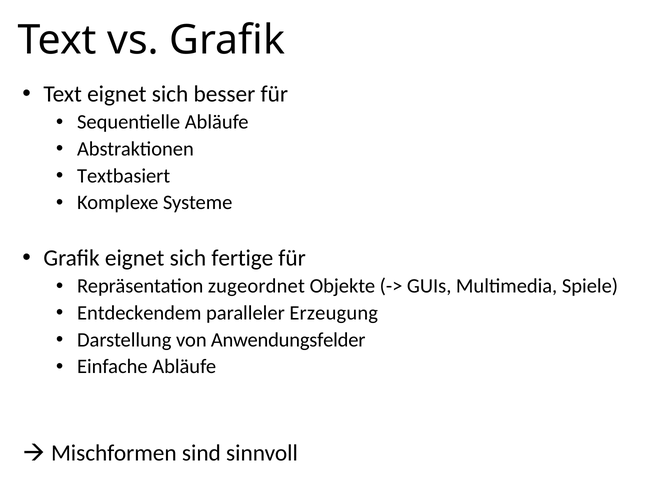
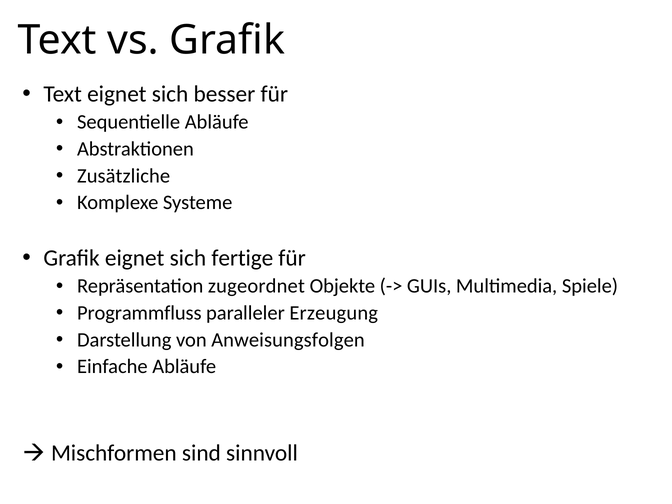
Textbasiert: Textbasiert -> Zusätzliche
Entdeckendem: Entdeckendem -> Programmfluss
Anwendungsfelder: Anwendungsfelder -> Anweisungsfolgen
